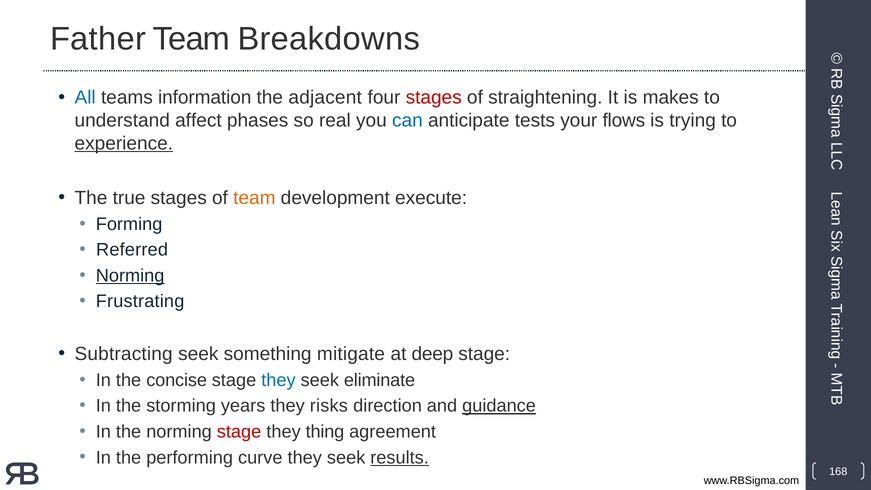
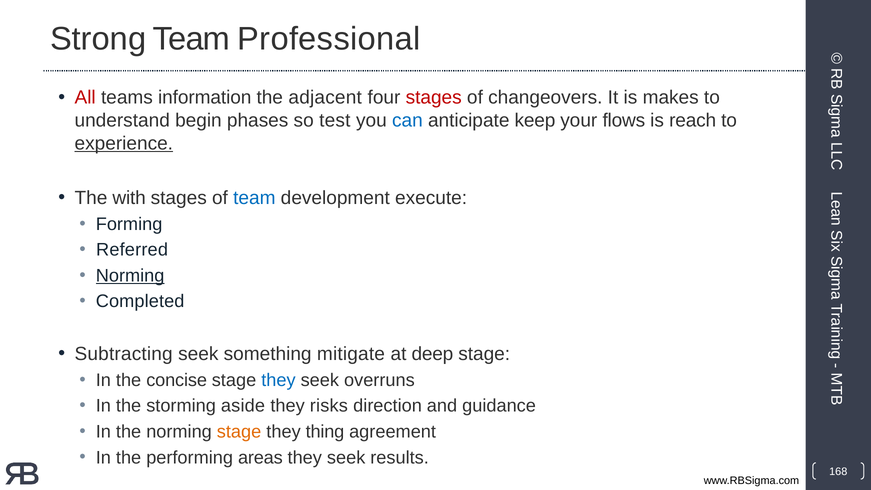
Father: Father -> Strong
Breakdowns: Breakdowns -> Professional
All colour: blue -> red
straightening: straightening -> changeovers
affect: affect -> begin
real: real -> test
tests: tests -> keep
trying: trying -> reach
true: true -> with
team at (254, 198) colour: orange -> blue
Frustrating: Frustrating -> Completed
eliminate: eliminate -> overruns
years: years -> aside
guidance underline: present -> none
stage at (239, 432) colour: red -> orange
curve: curve -> areas
results underline: present -> none
